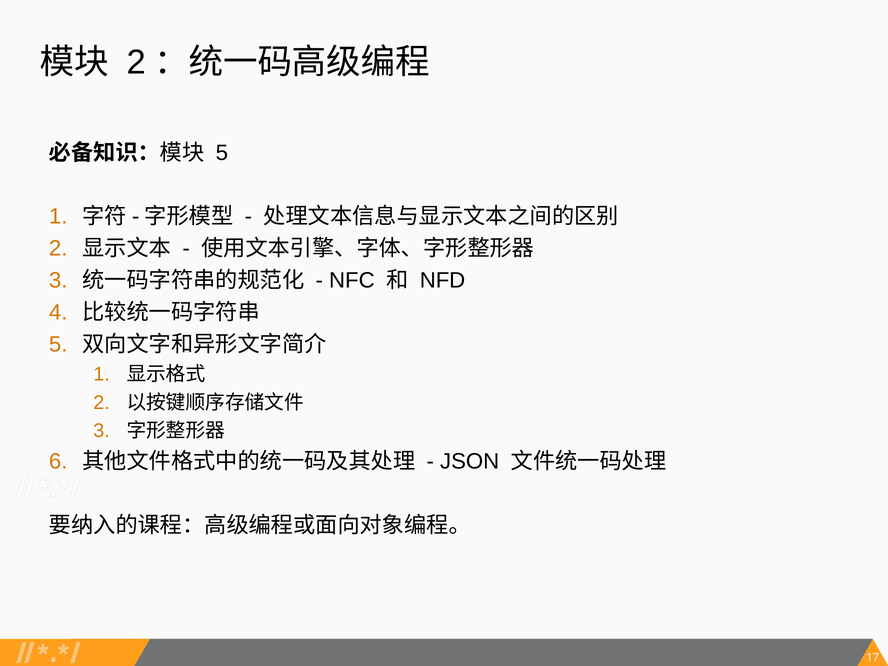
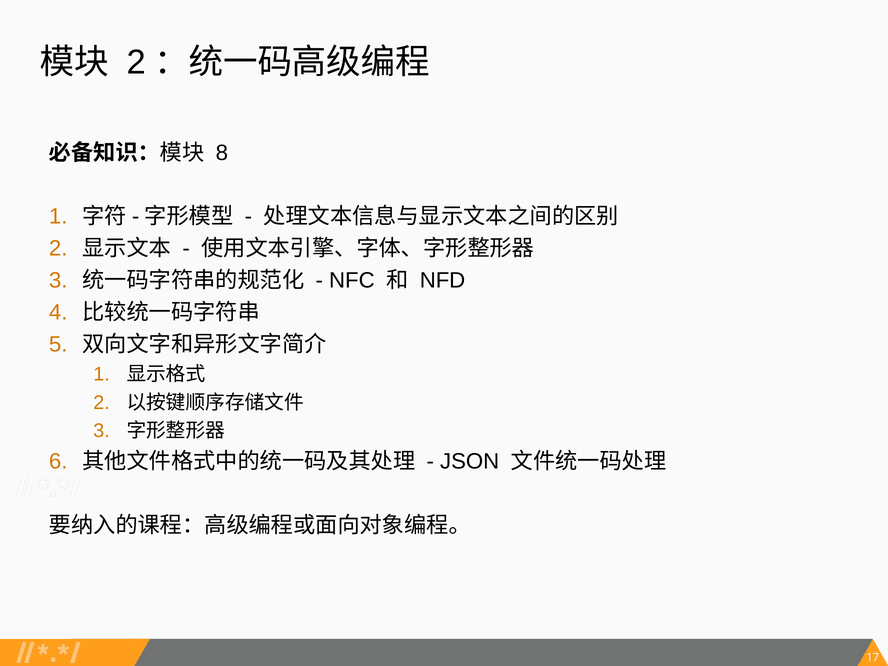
5 at (222, 153): 5 -> 8
